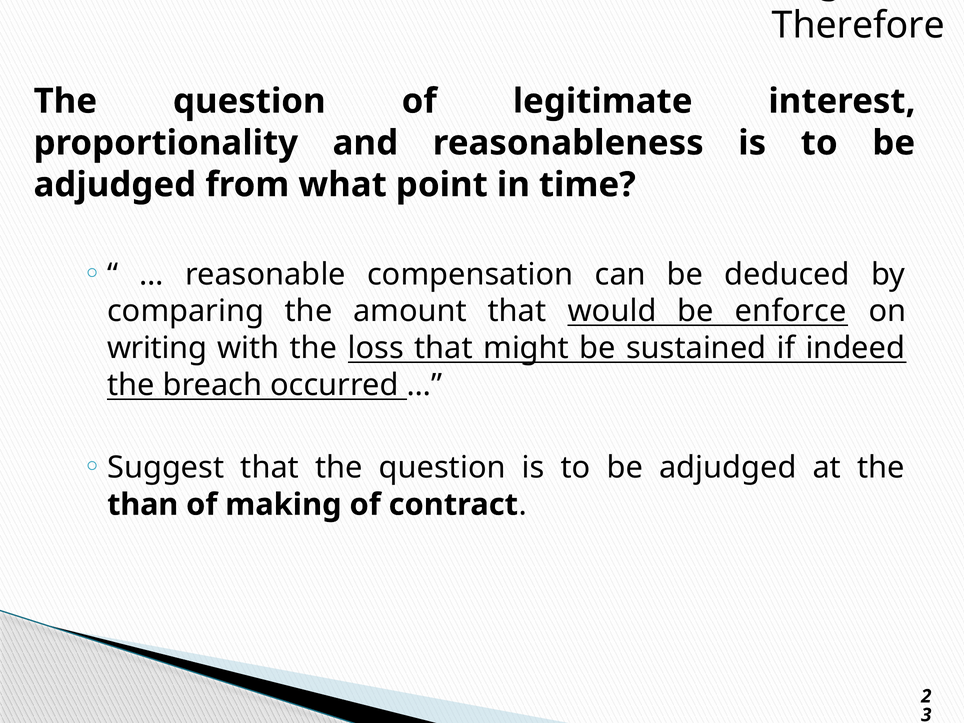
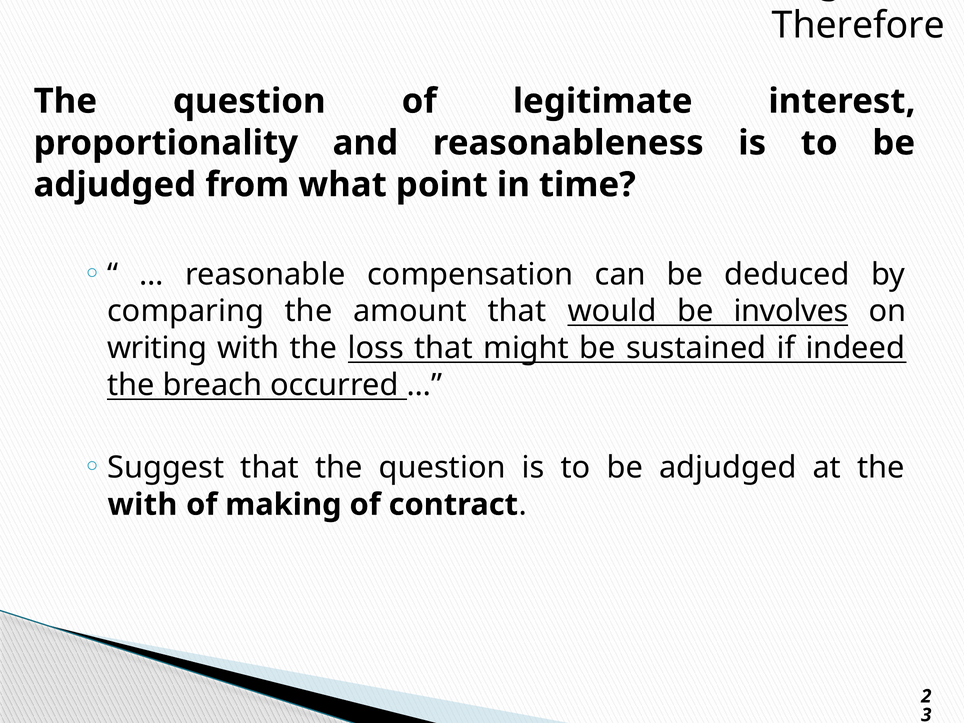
enforce: enforce -> involves
than at (143, 505): than -> with
